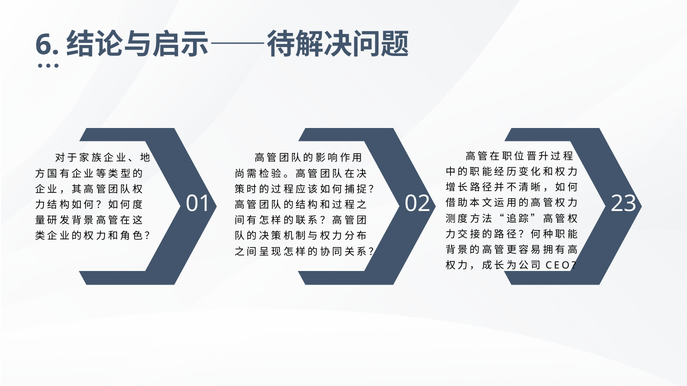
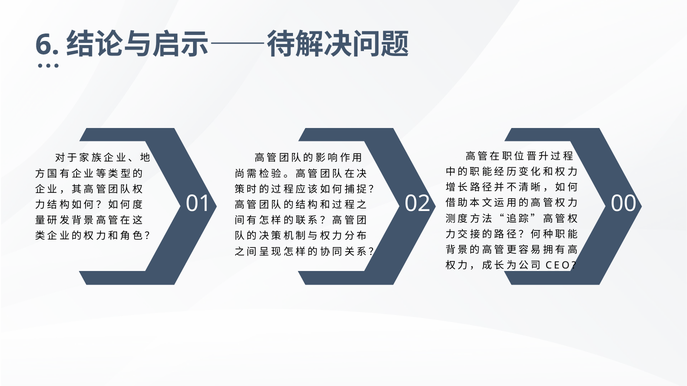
23: 23 -> 00
